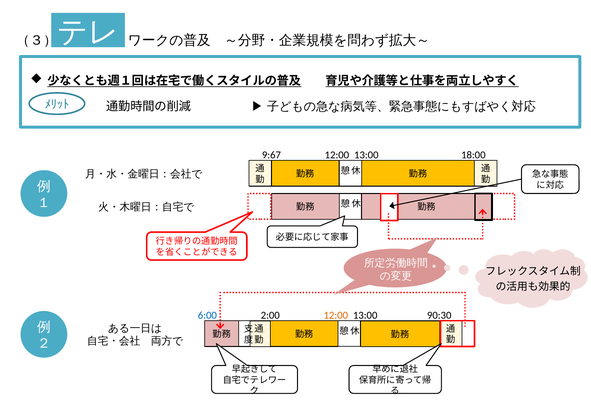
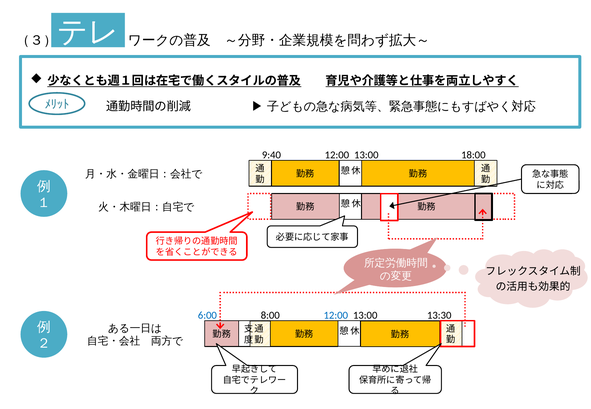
9:67: 9:67 -> 9:40
2:00: 2:00 -> 8:00
12:00 at (336, 316) colour: orange -> blue
90:30: 90:30 -> 13:30
